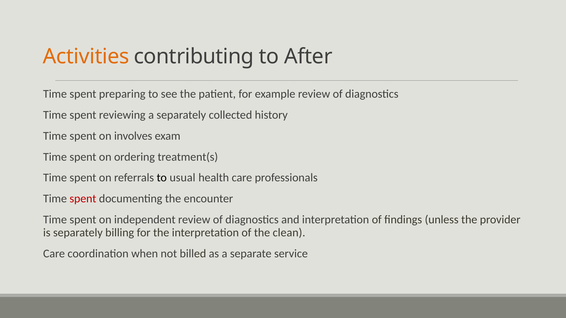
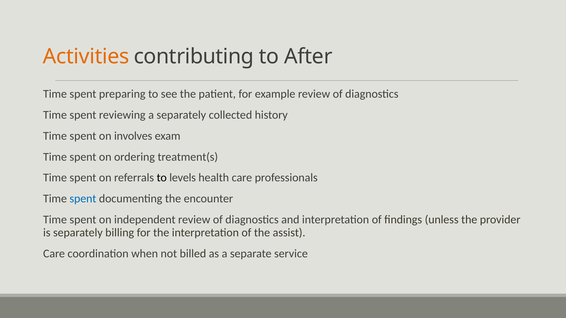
usual: usual -> levels
spent at (83, 199) colour: red -> blue
clean: clean -> assist
